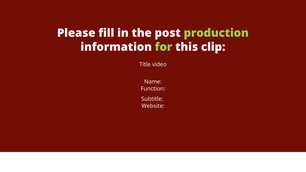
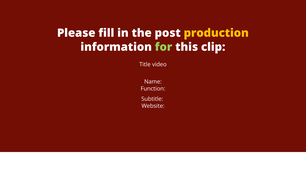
production colour: light green -> yellow
